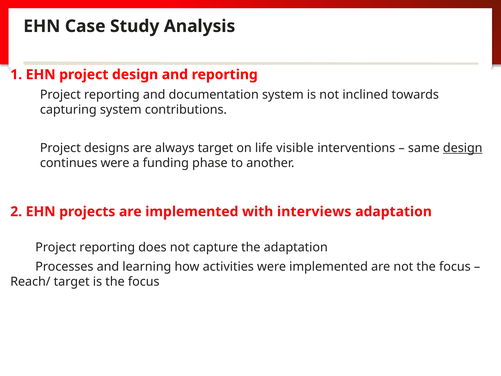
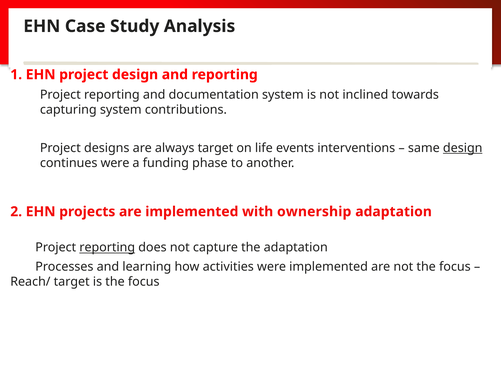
visible: visible -> events
interviews: interviews -> ownership
reporting at (107, 247) underline: none -> present
